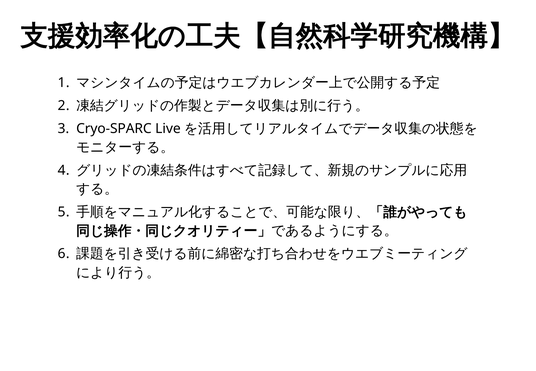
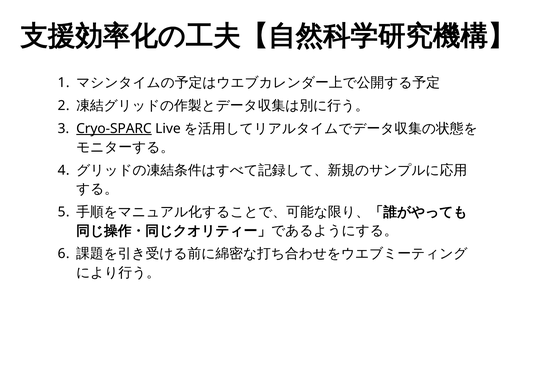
Cryo-SPARC underline: none -> present
